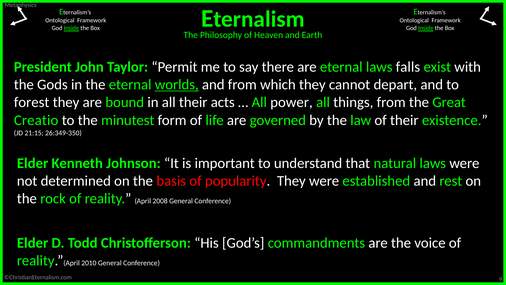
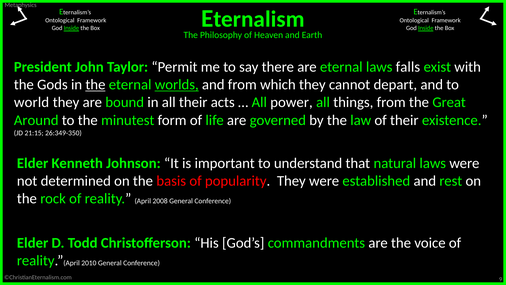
the at (95, 85) underline: none -> present
forest: forest -> world
Creatio: Creatio -> Around
